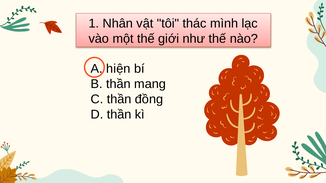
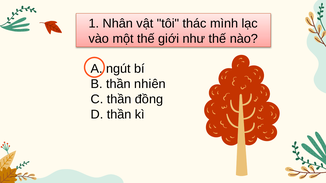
hiện: hiện -> ngút
mang: mang -> nhiên
